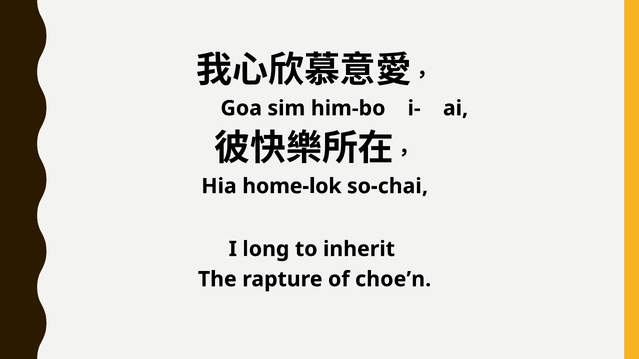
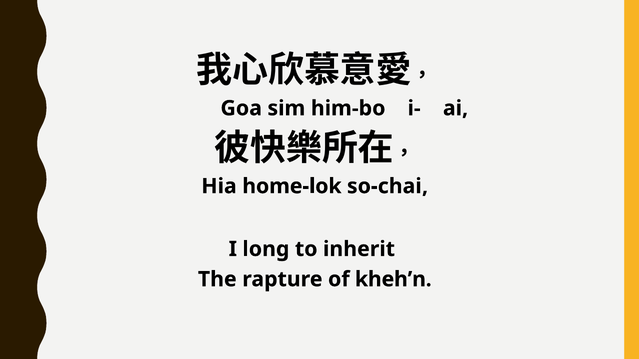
choe’n: choe’n -> kheh’n
